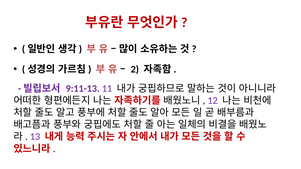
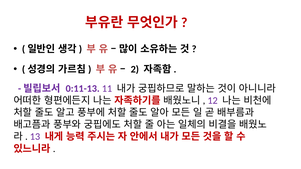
9:11-13: 9:11-13 -> 0:11-13
